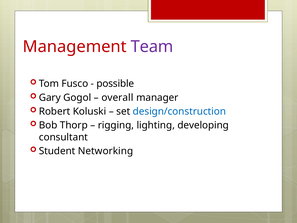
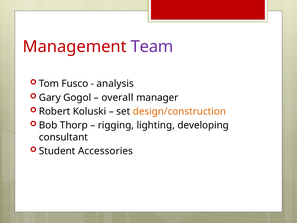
possible: possible -> analysis
design/construction colour: blue -> orange
Networking: Networking -> Accessories
